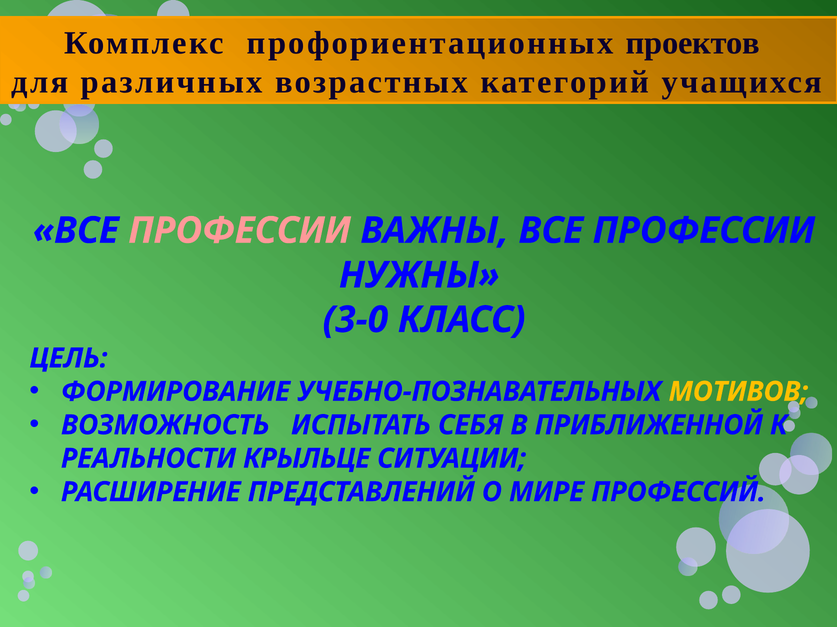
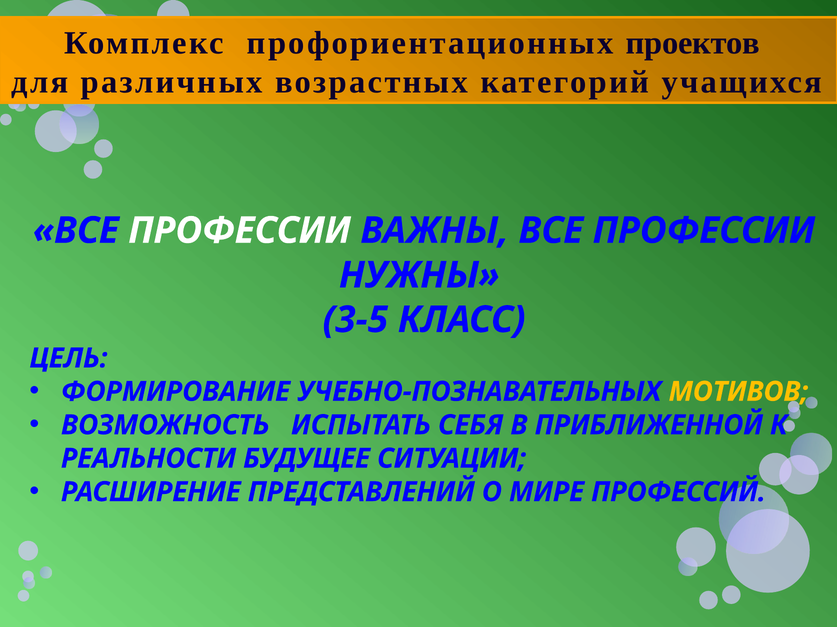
ПРОФЕССИИ at (239, 231) colour: pink -> white
3-0: 3-0 -> 3-5
КРЫЛЬЦЕ: КРЫЛЬЦЕ -> БУДУЩЕЕ
